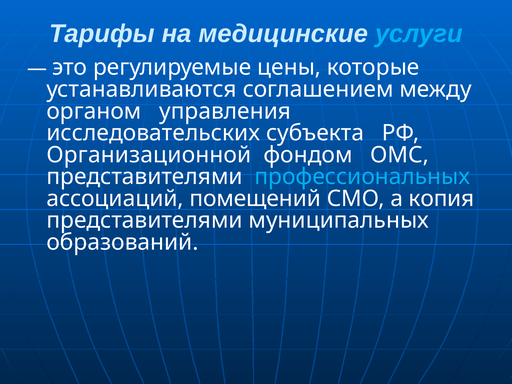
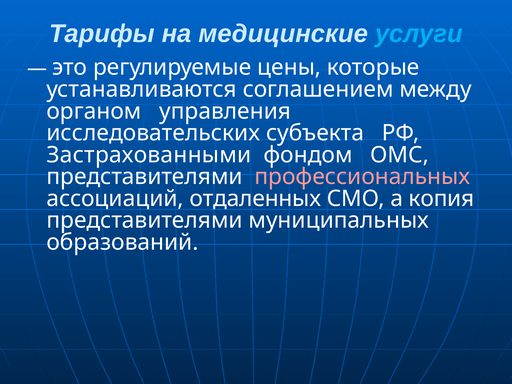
Организационной: Организационной -> Застрахованными
профессиональных colour: light blue -> pink
помещений: помещений -> отдаленных
